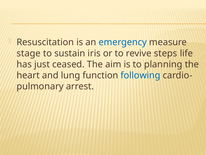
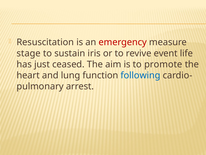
emergency colour: blue -> red
steps: steps -> event
planning: planning -> promote
